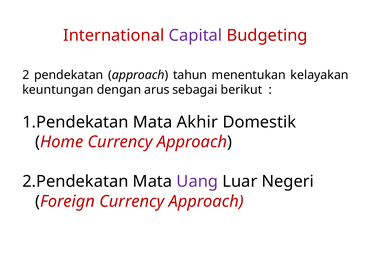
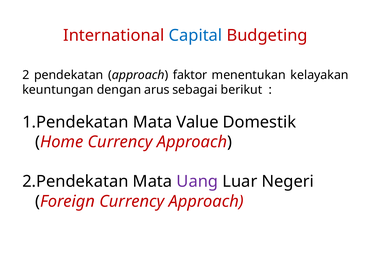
Capital colour: purple -> blue
tahun: tahun -> faktor
Akhir: Akhir -> Value
